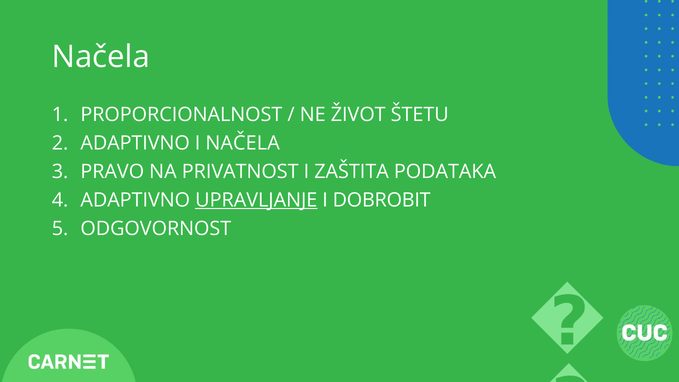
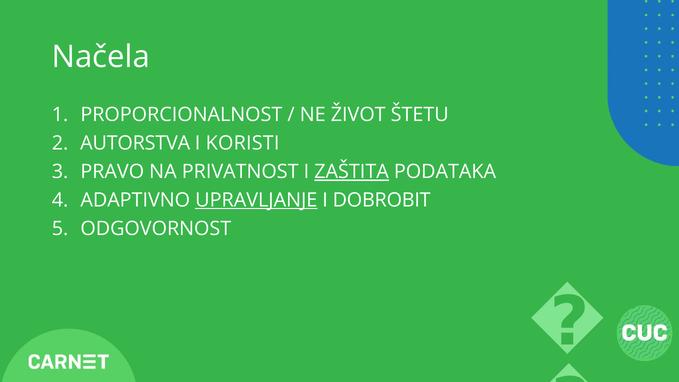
ADAPTIVNO at (135, 143): ADAPTIVNO -> AUTORSTVA
I NAČELA: NAČELA -> KORISTI
ZAŠTITA underline: none -> present
